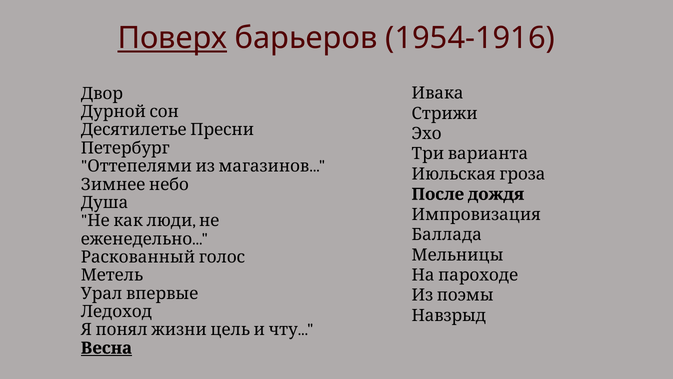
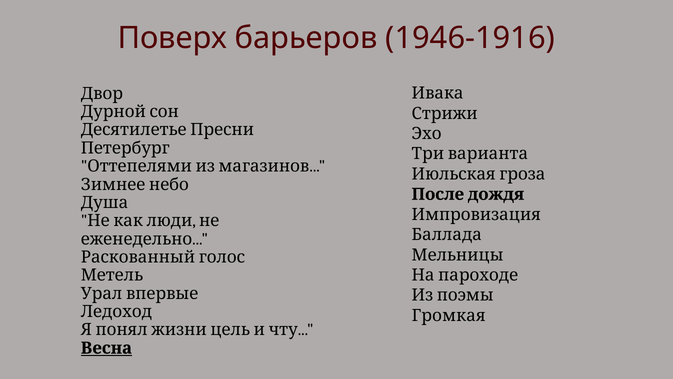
Поверх underline: present -> none
1954-1916: 1954-1916 -> 1946-1916
Навзрыд: Навзрыд -> Громкая
